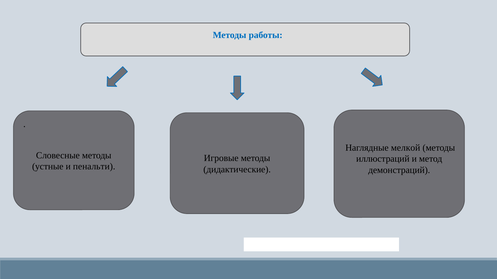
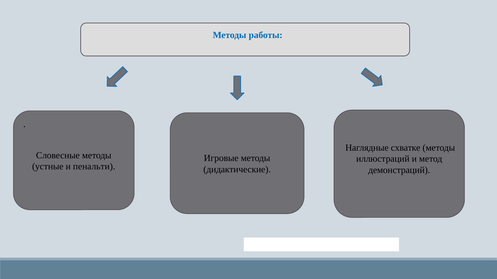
мелкой: мелкой -> схватке
